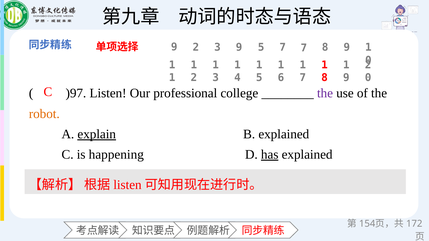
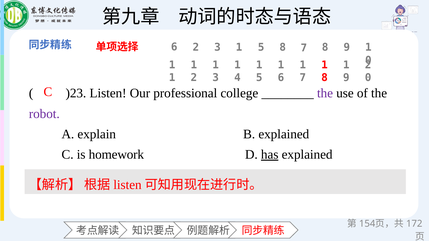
9 at (174, 47): 9 -> 6
2 3 9: 9 -> 1
5 7: 7 -> 8
)97: )97 -> )23
robot colour: orange -> purple
explain underline: present -> none
happening: happening -> homework
